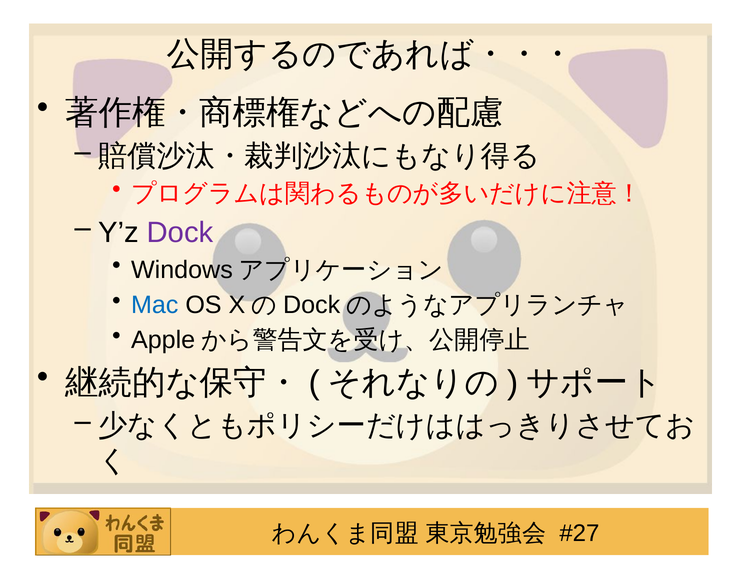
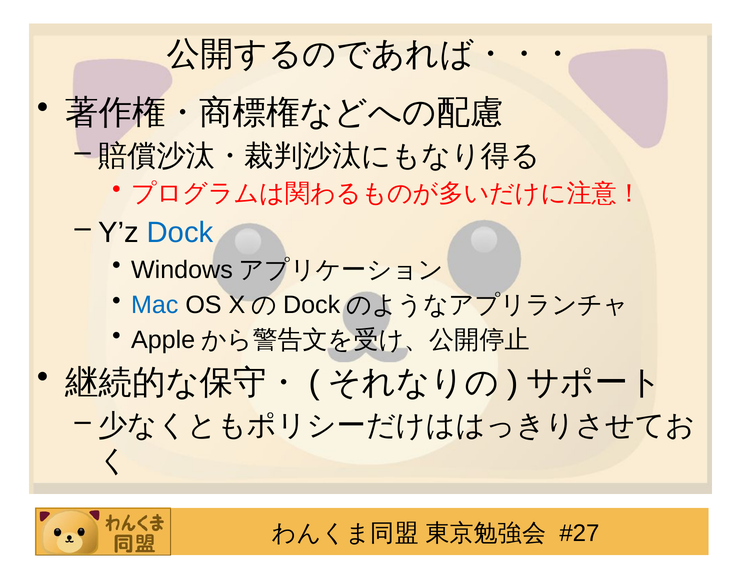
Dock at (180, 232) colour: purple -> blue
